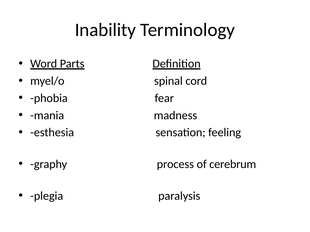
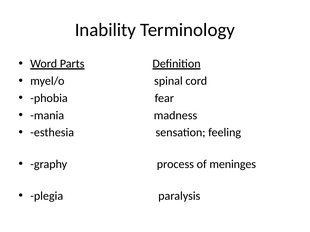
cerebrum: cerebrum -> meninges
